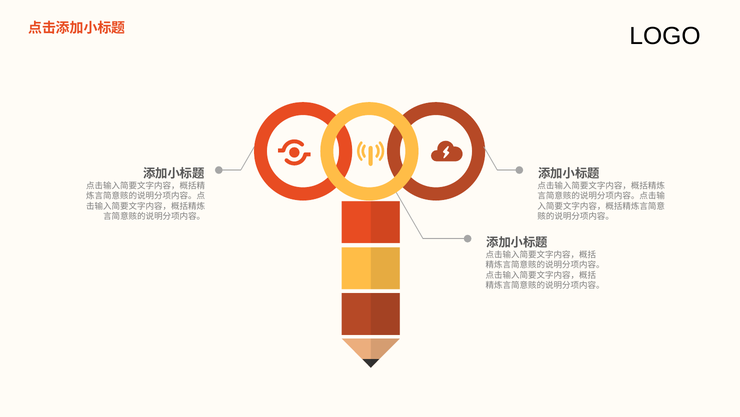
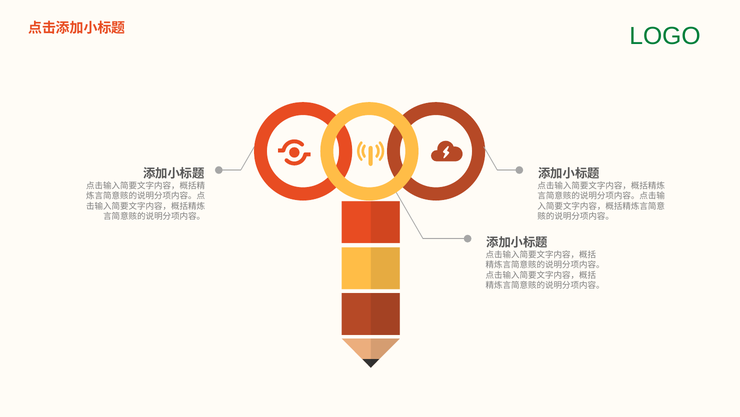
LOGO colour: black -> green
